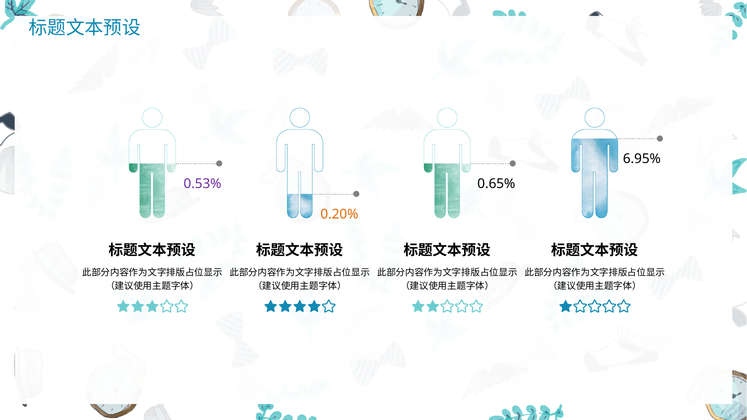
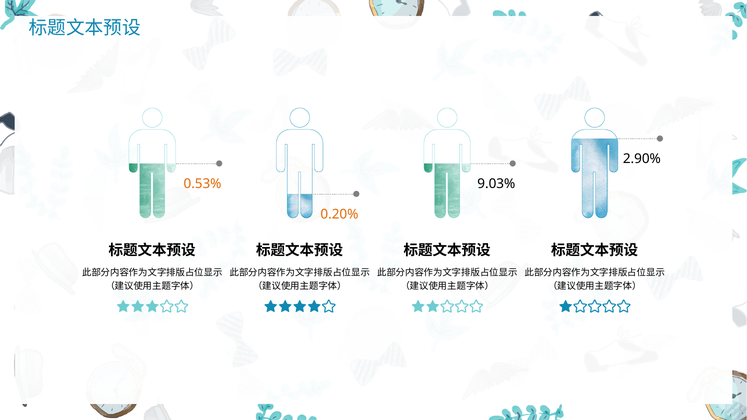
6.95%: 6.95% -> 2.90%
0.53% colour: purple -> orange
0.65%: 0.65% -> 9.03%
